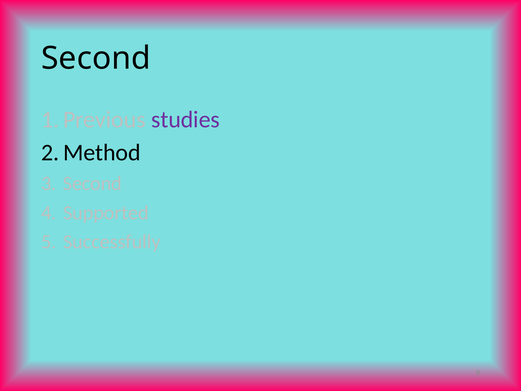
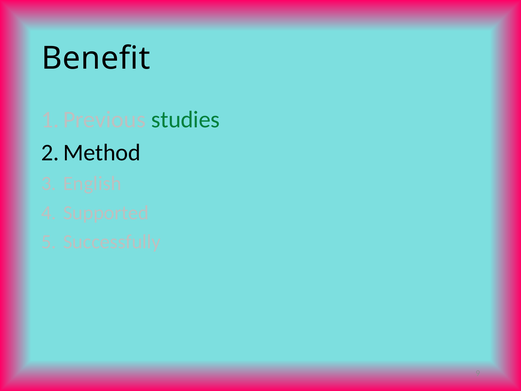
Second at (96, 58): Second -> Benefit
studies colour: purple -> green
Second at (92, 183): Second -> English
